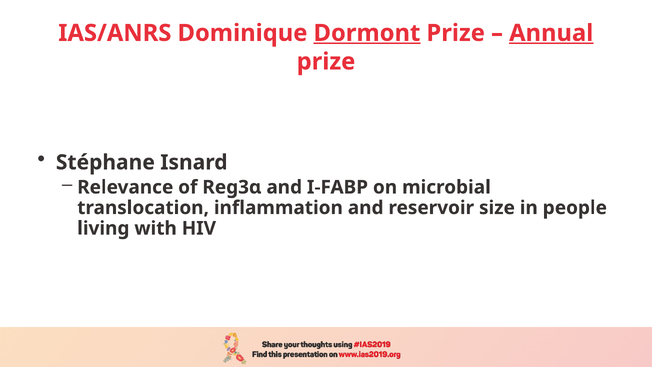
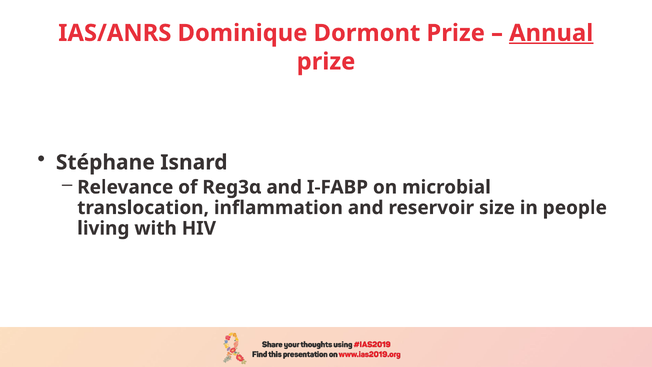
Dormont underline: present -> none
